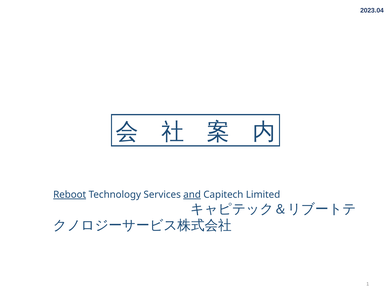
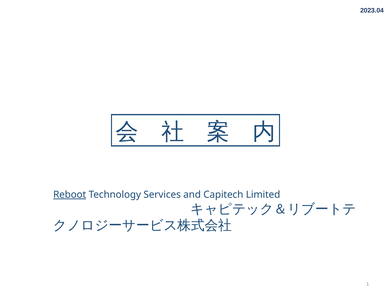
and underline: present -> none
